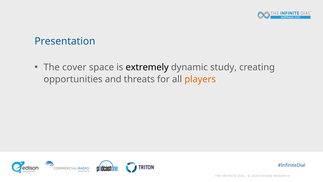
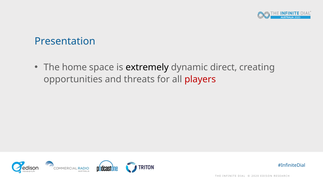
cover: cover -> home
study: study -> direct
players colour: orange -> red
